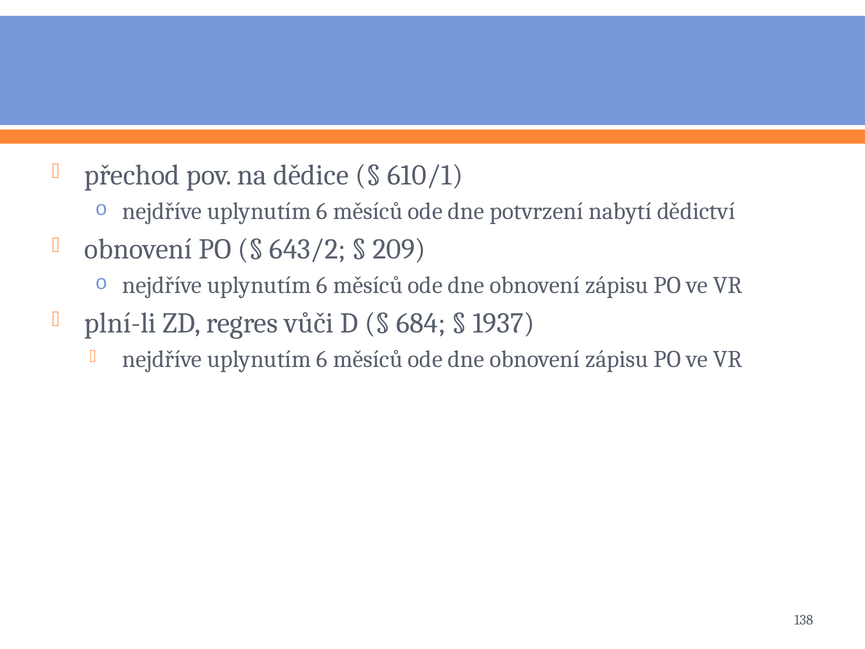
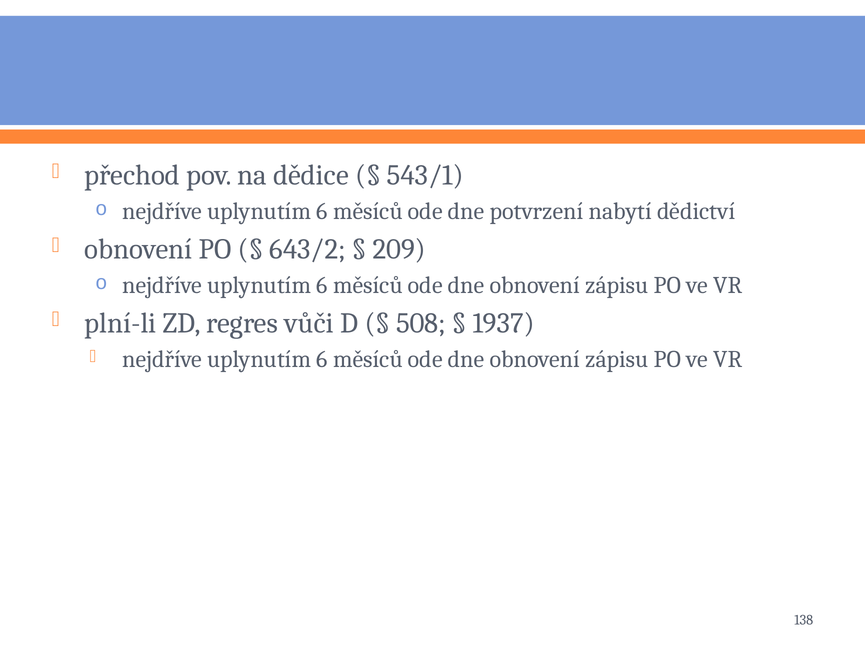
610/1: 610/1 -> 543/1
684: 684 -> 508
